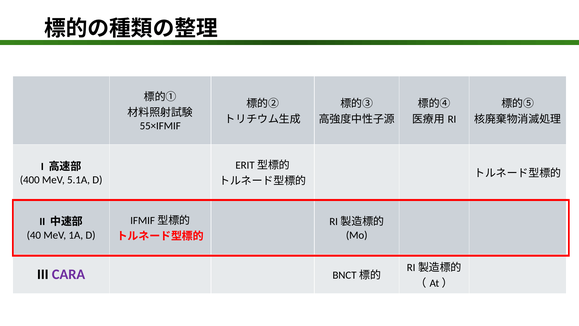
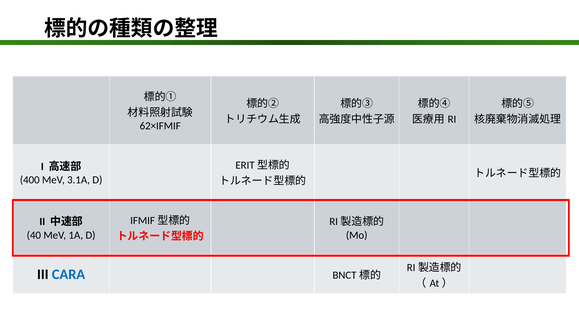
55×IFMIF: 55×IFMIF -> 62×IFMIF
5.1A: 5.1A -> 3.1A
CARA colour: purple -> blue
